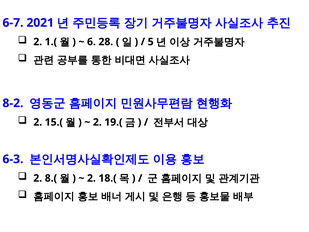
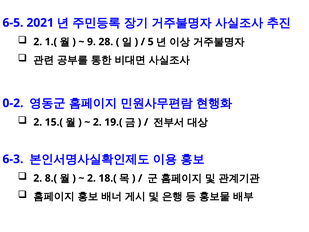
6-7: 6-7 -> 6-5
6: 6 -> 9
8-2: 8-2 -> 0-2
